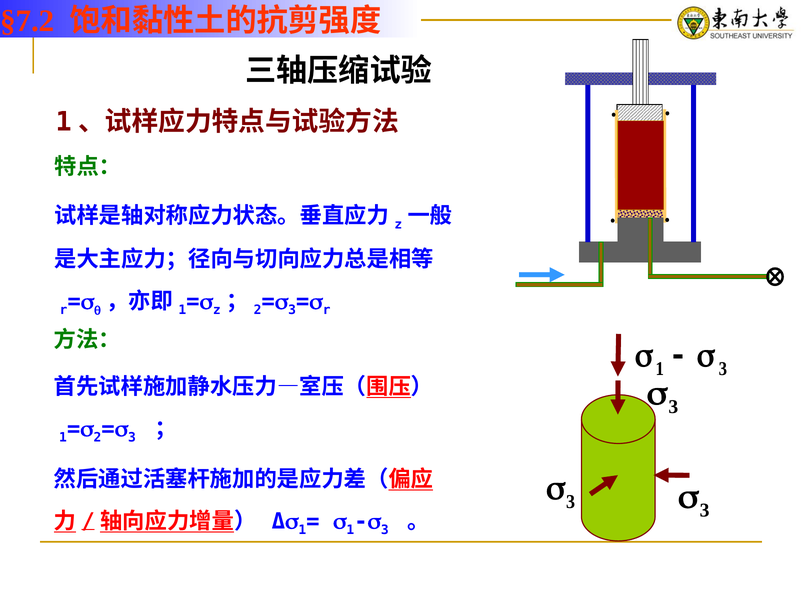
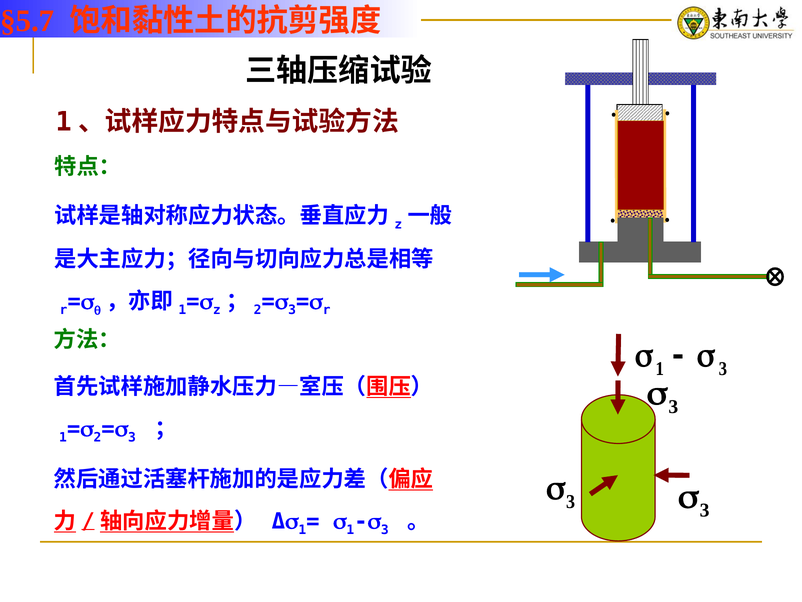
§7.2: §7.2 -> §5.7
